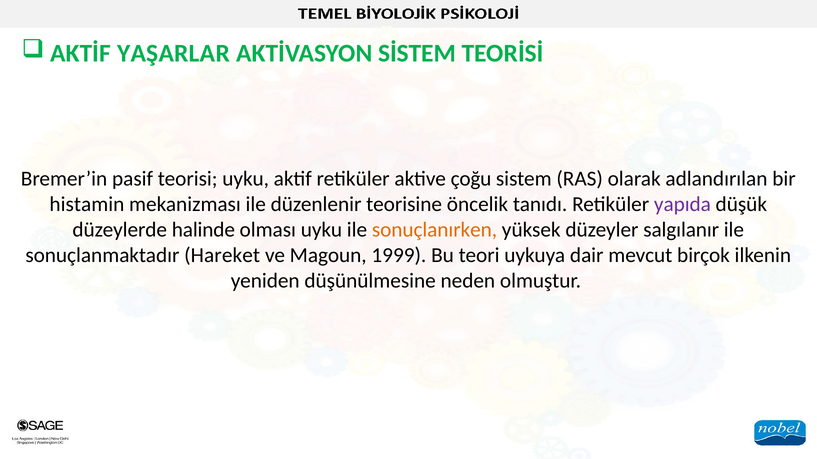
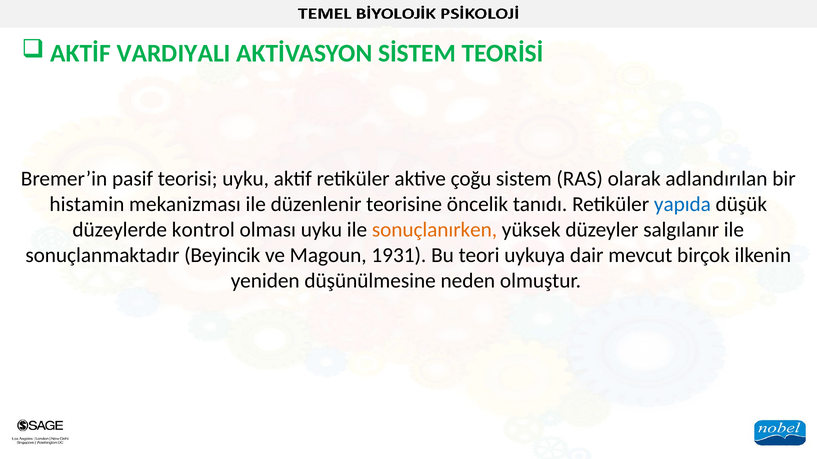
YAŞARLAR: YAŞARLAR -> VARDIYALI
yapıda colour: purple -> blue
halinde: halinde -> kontrol
Hareket: Hareket -> Beyincik
1999: 1999 -> 1931
